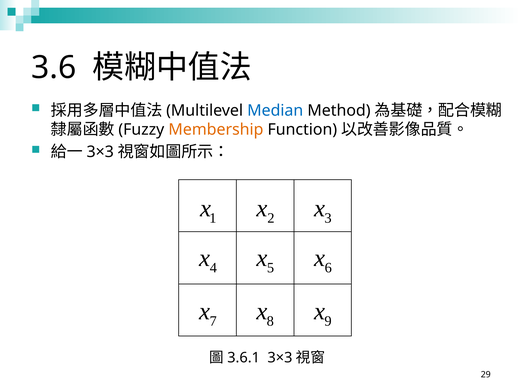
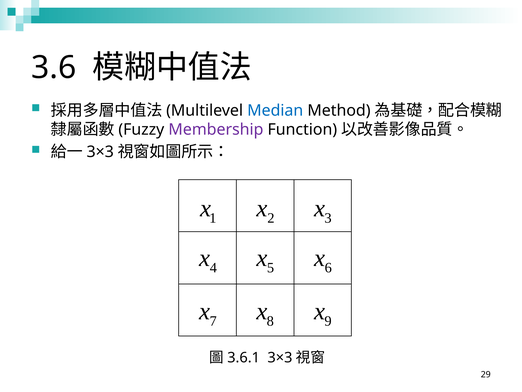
Membership colour: orange -> purple
